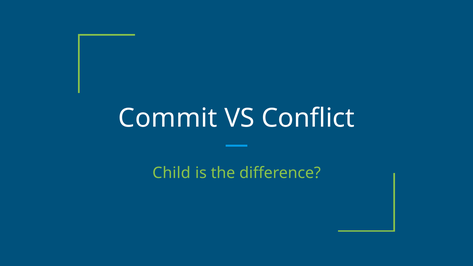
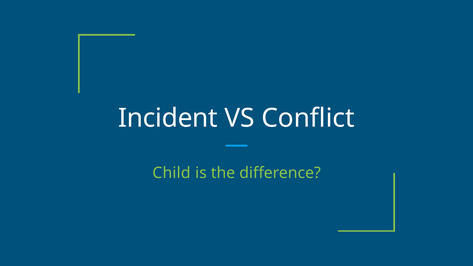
Commit: Commit -> Incident
